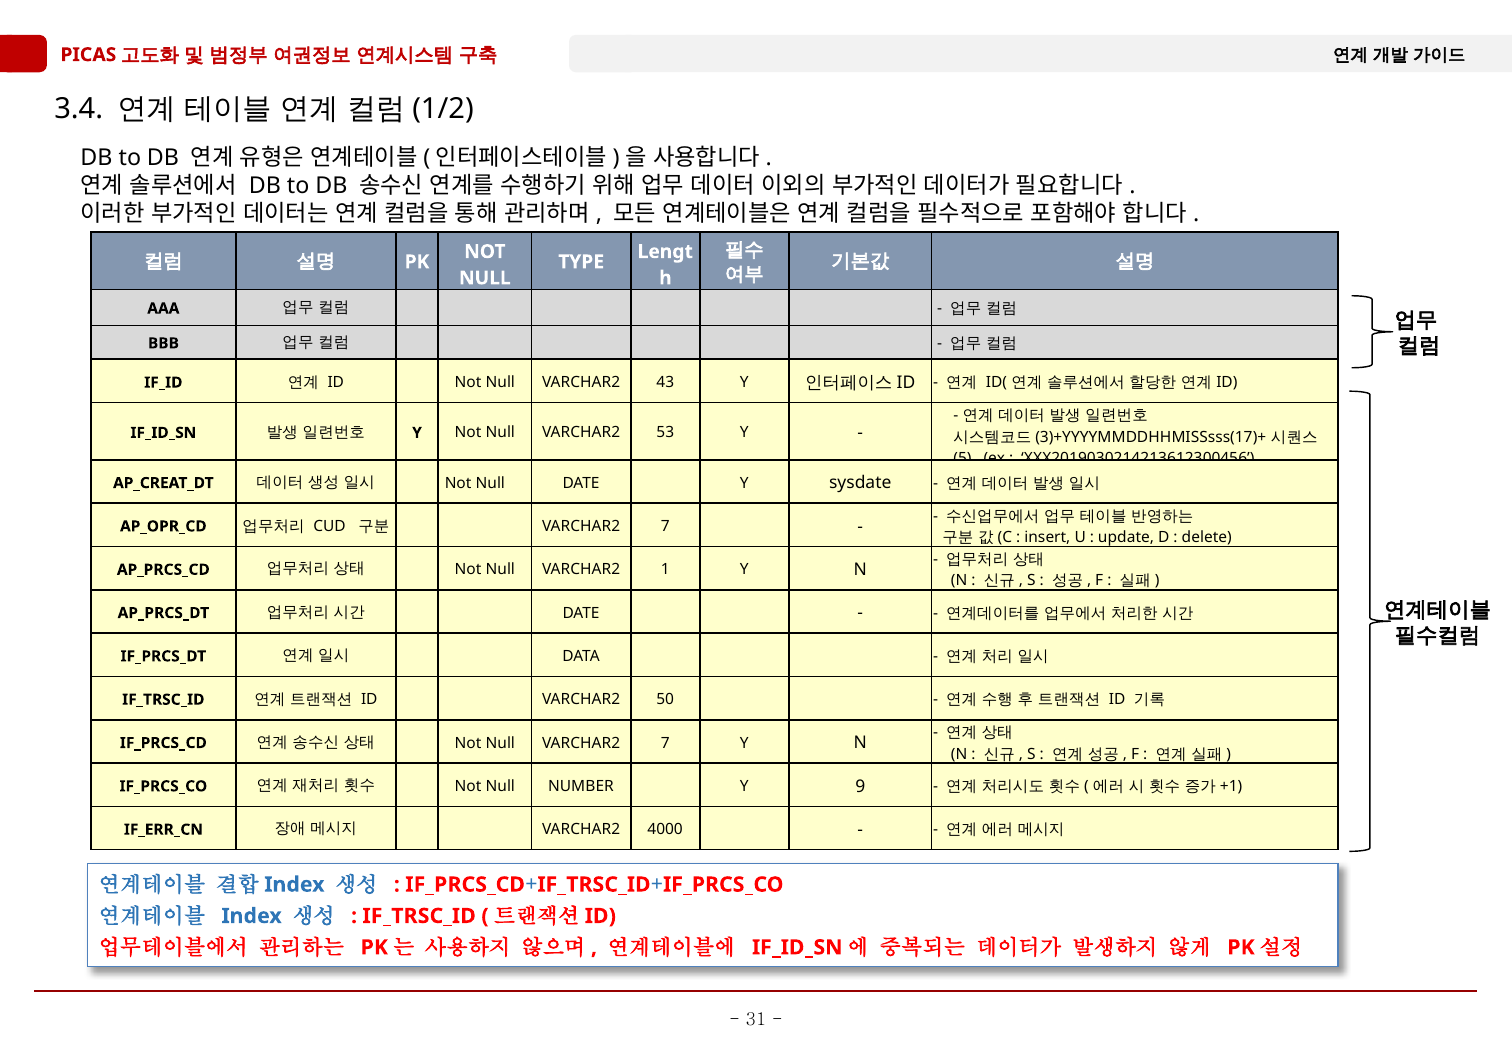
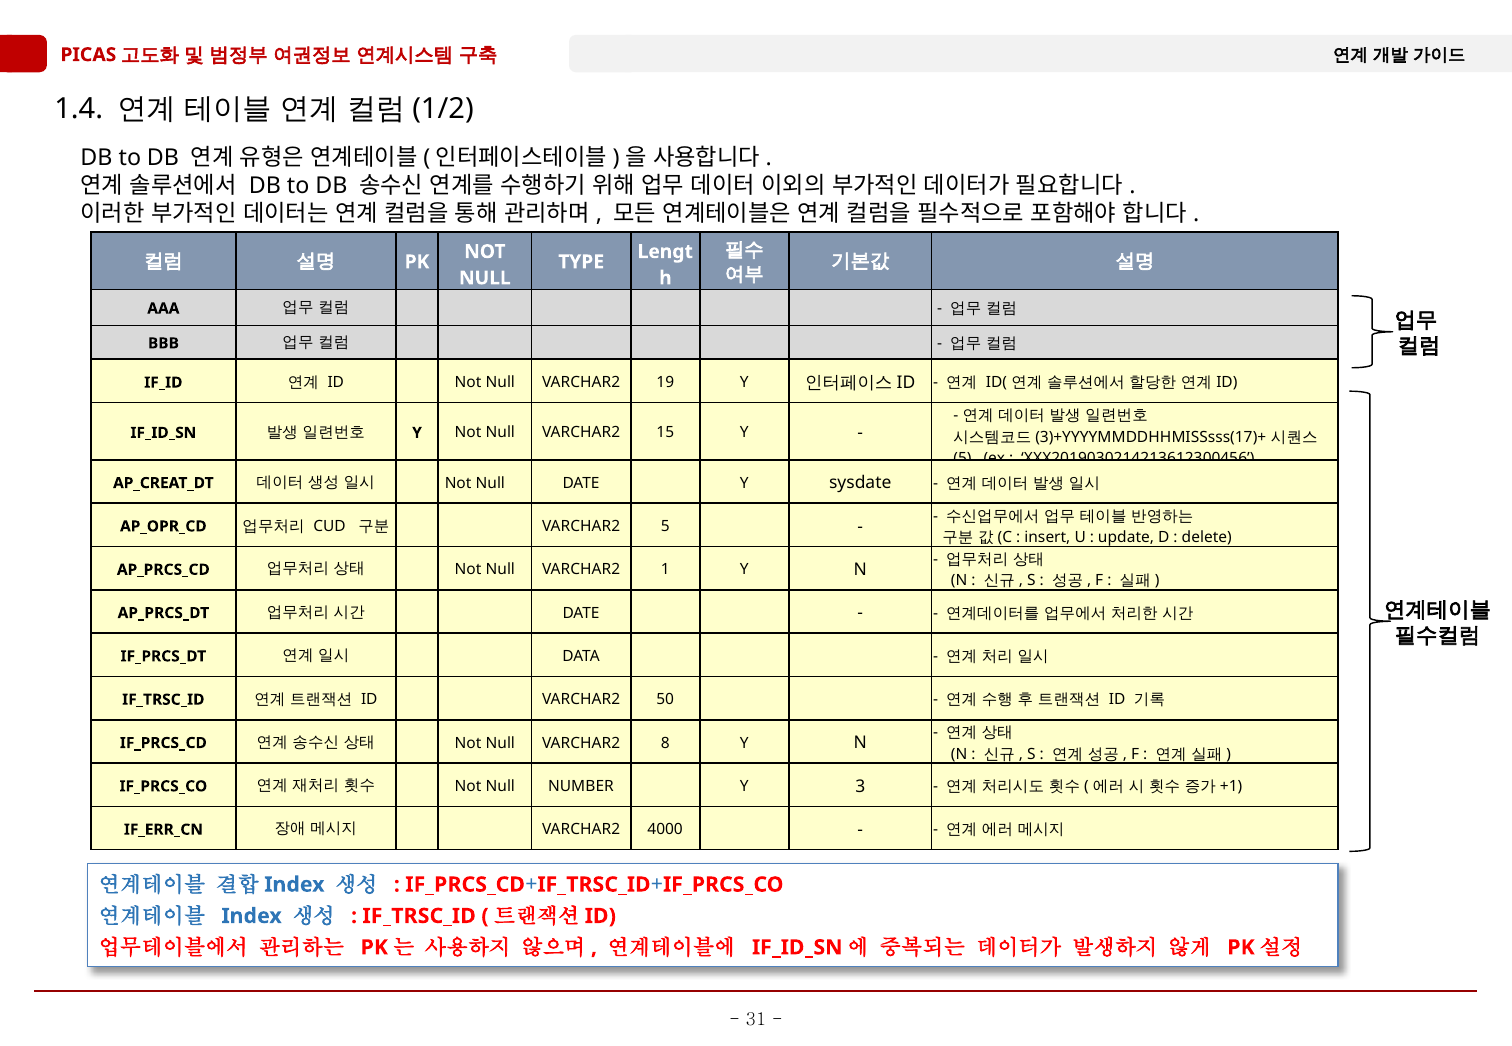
3.4: 3.4 -> 1.4
43: 43 -> 19
53: 53 -> 15
7 at (665, 527): 7 -> 5
Null VARCHAR2 7: 7 -> 8
9: 9 -> 3
